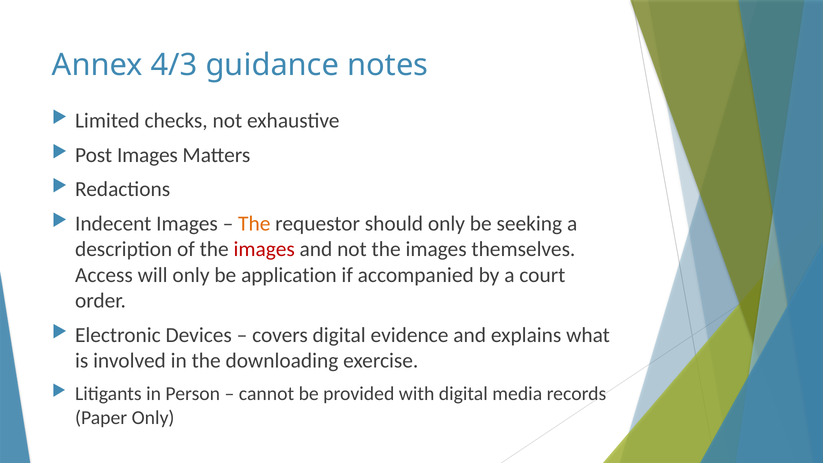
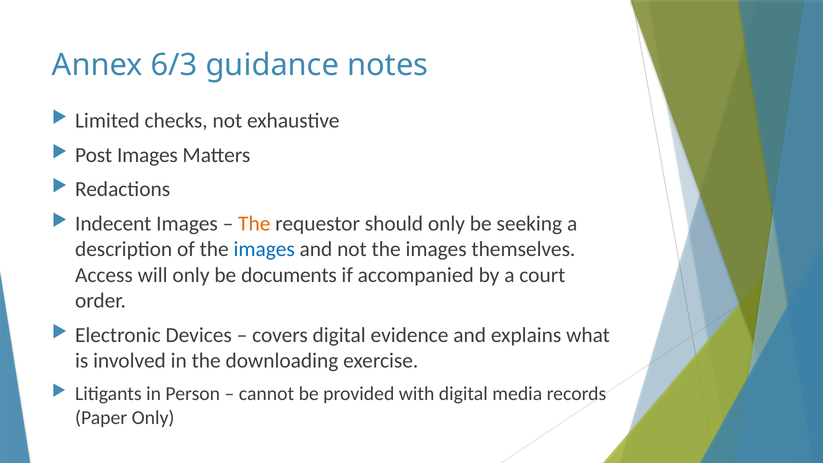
4/3: 4/3 -> 6/3
images at (264, 249) colour: red -> blue
application: application -> documents
